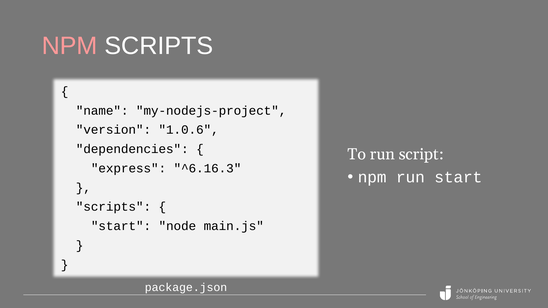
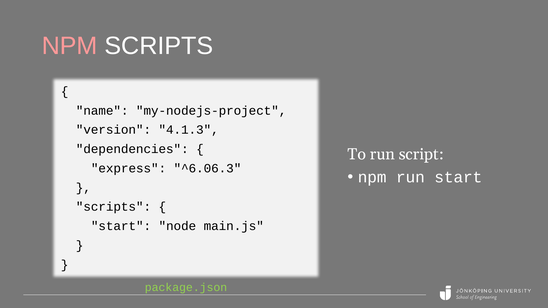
1.0.6: 1.0.6 -> 4.1.3
^6.16.3: ^6.16.3 -> ^6.06.3
package.json colour: white -> light green
